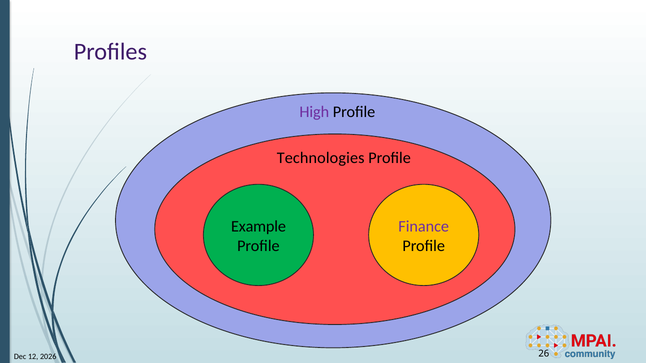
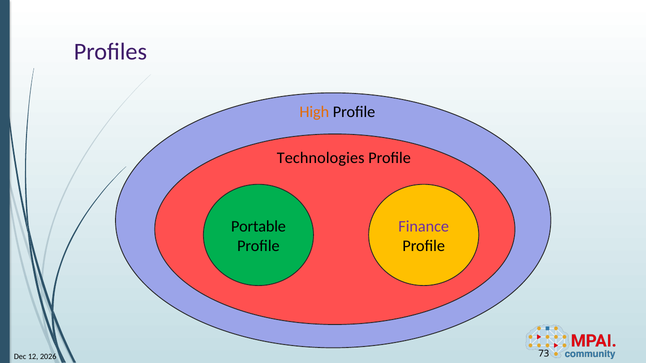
High colour: purple -> orange
Example: Example -> Portable
26: 26 -> 73
